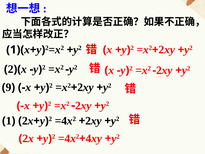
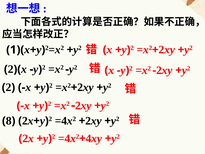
9 at (8, 87): 9 -> 2
1: 1 -> 8
